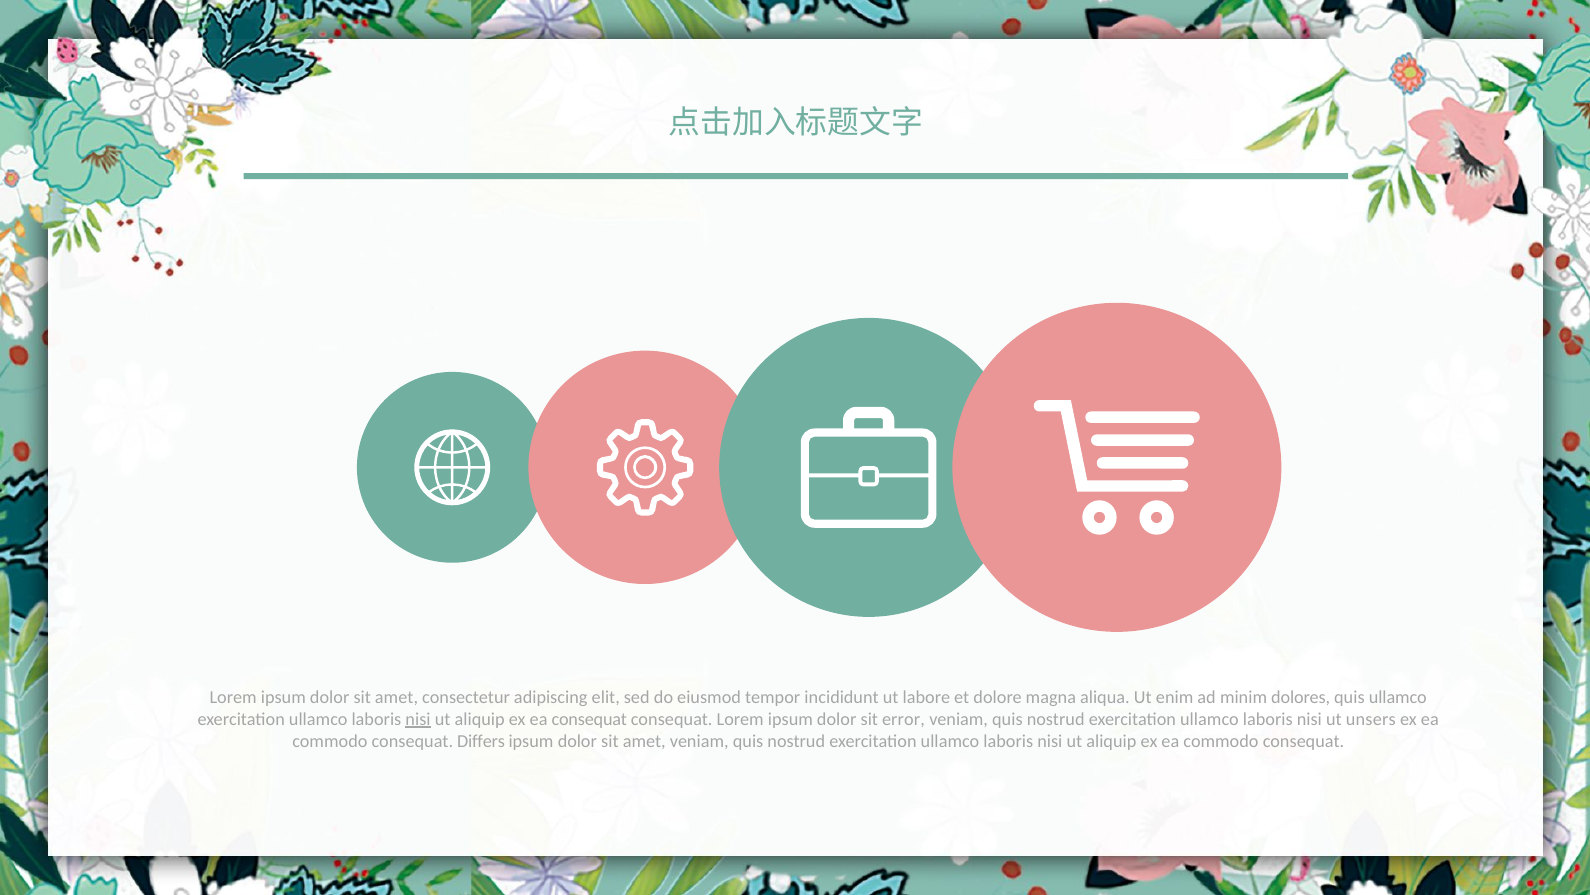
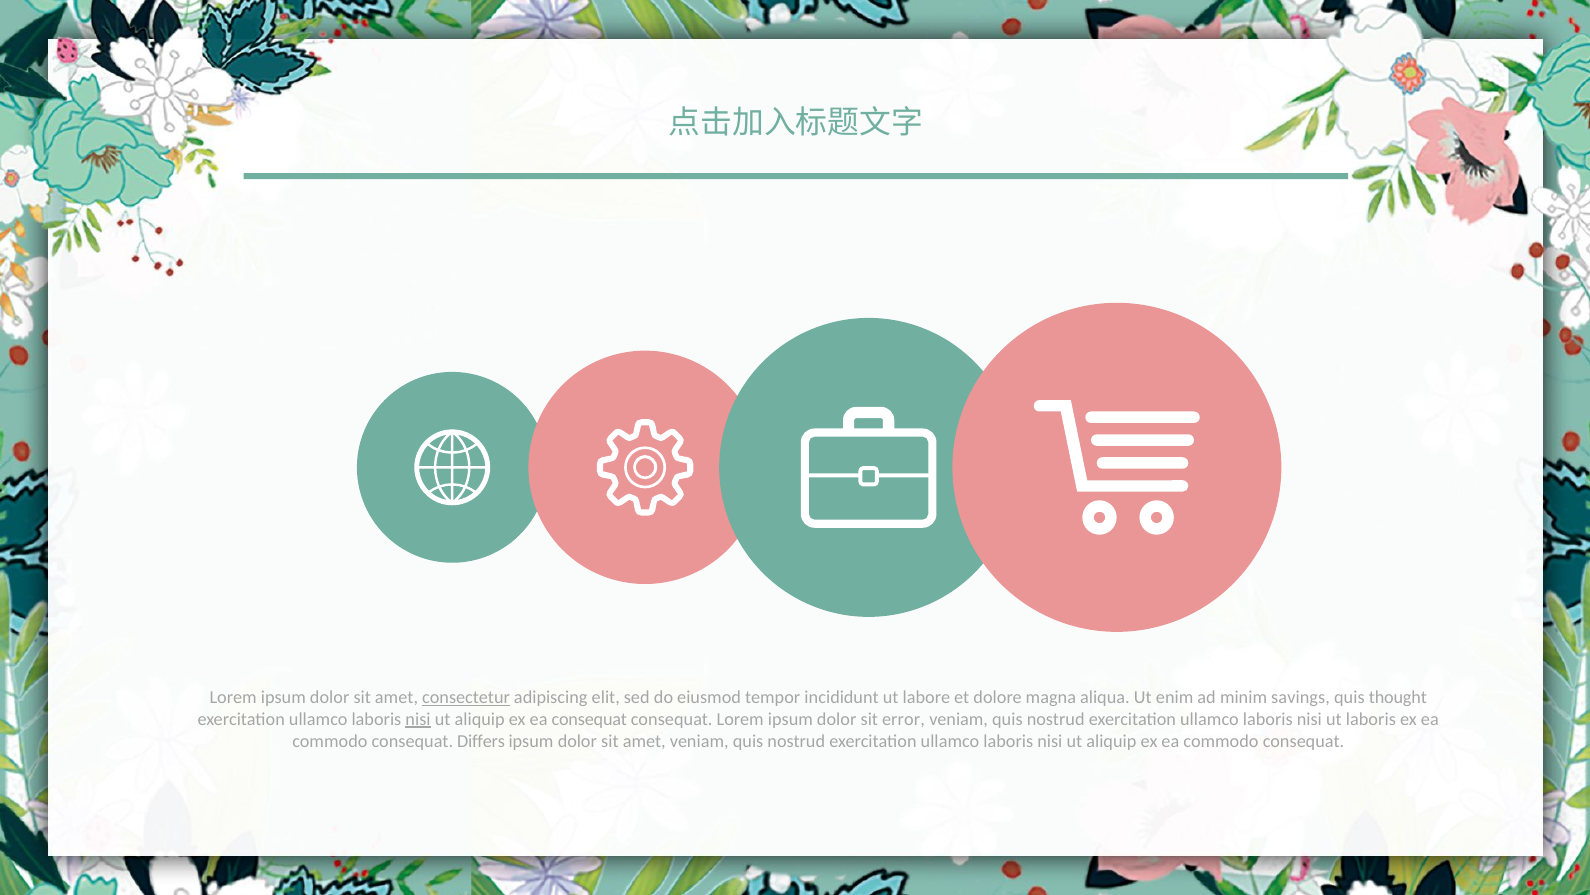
consectetur underline: none -> present
dolores: dolores -> savings
quis ullamco: ullamco -> thought
ut unsers: unsers -> laboris
